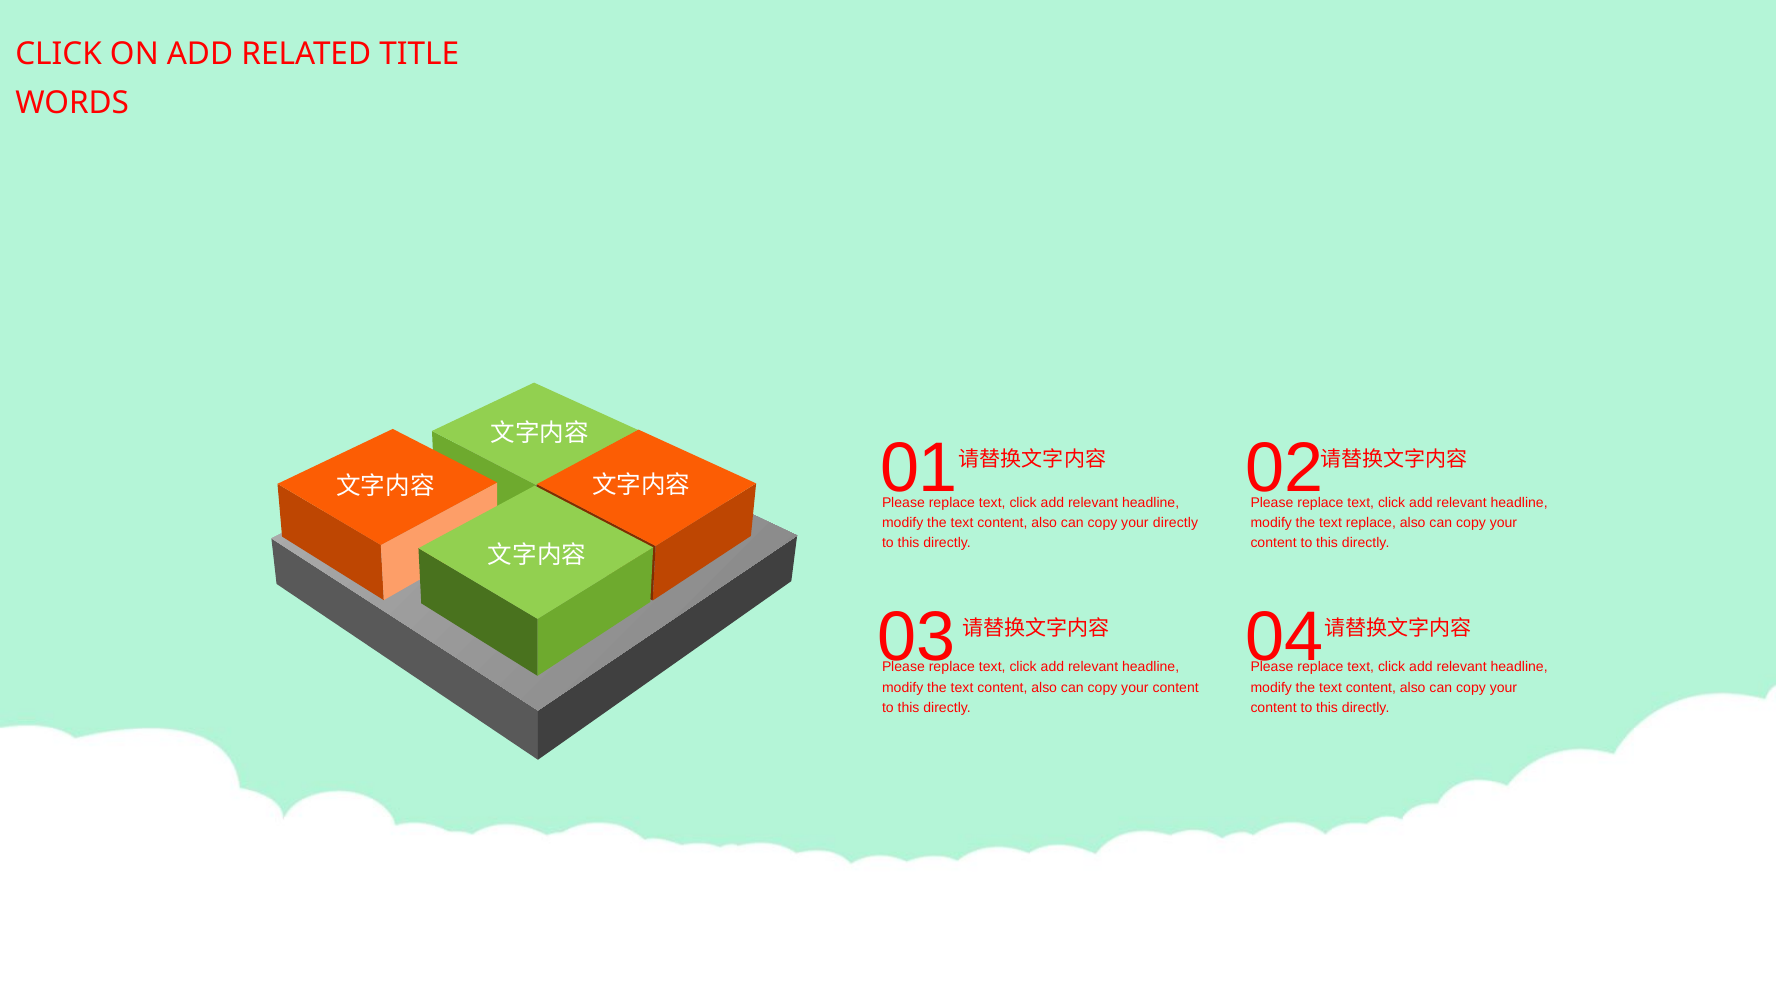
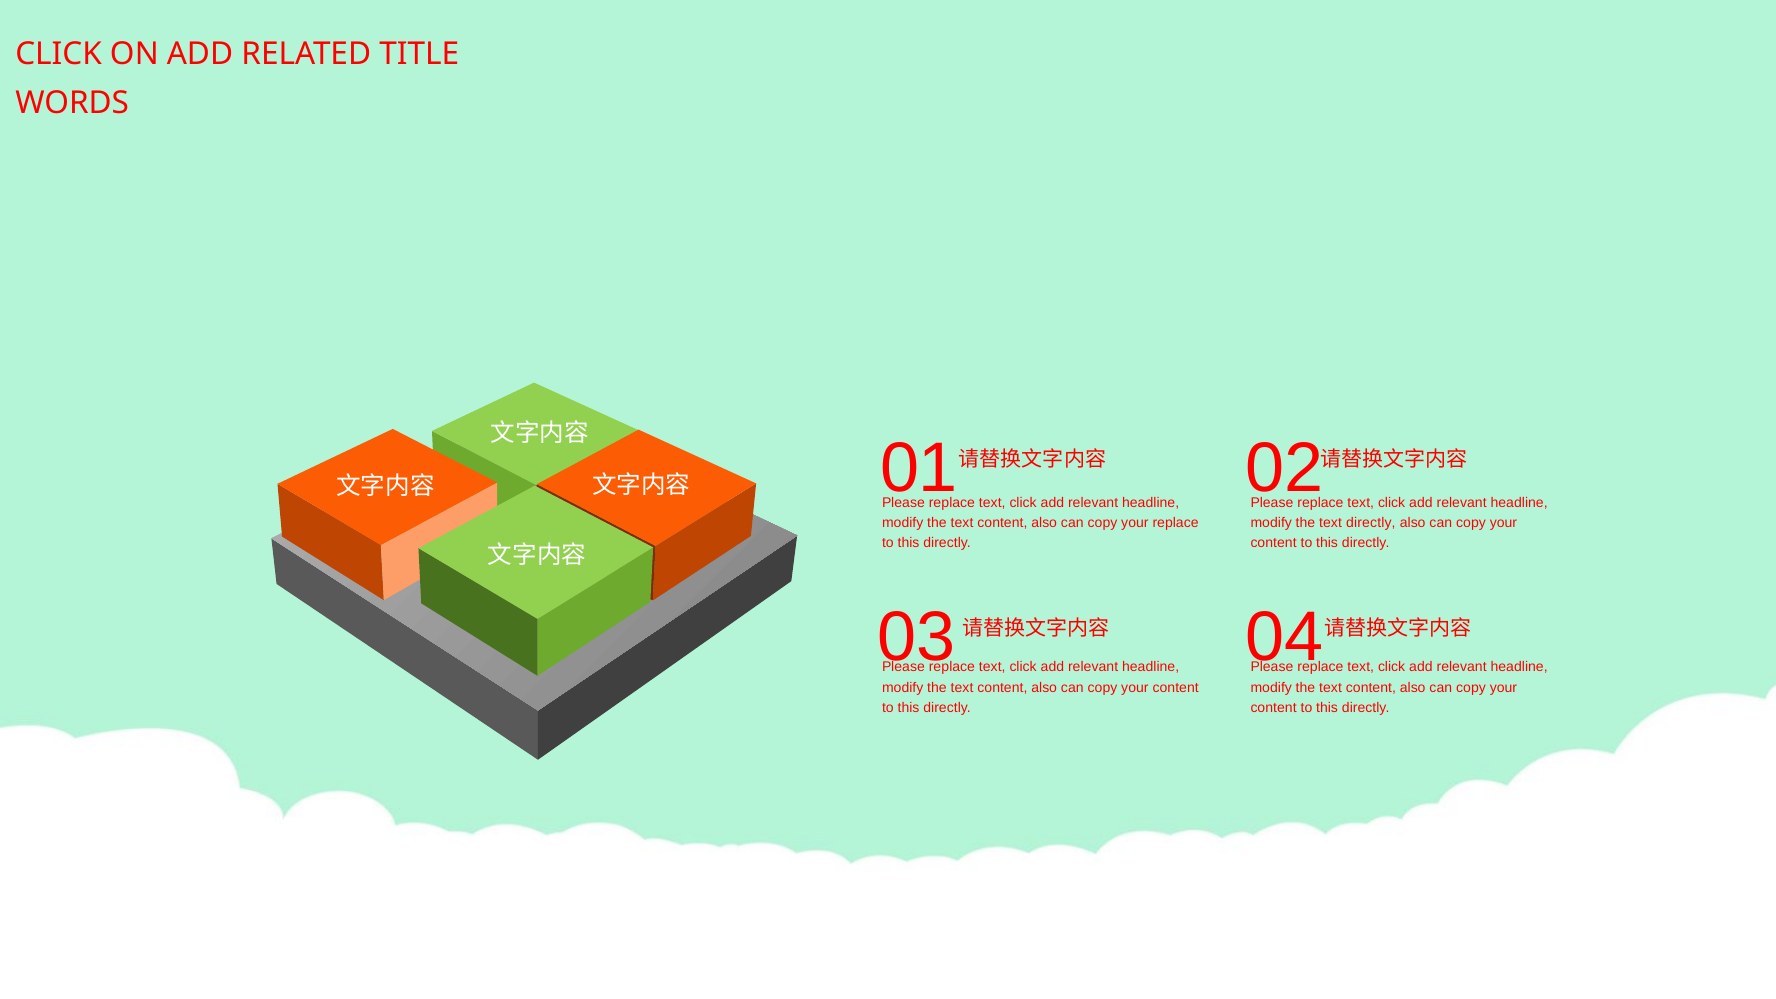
your directly: directly -> replace
text replace: replace -> directly
